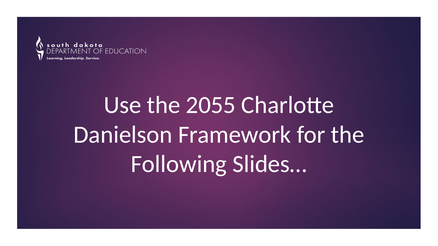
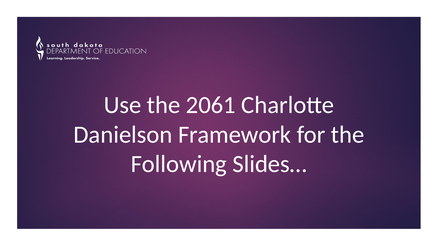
2055: 2055 -> 2061
